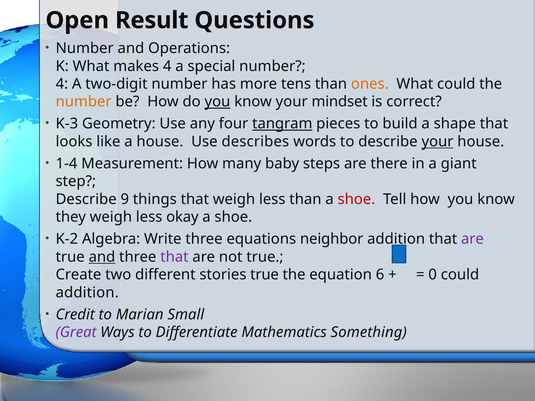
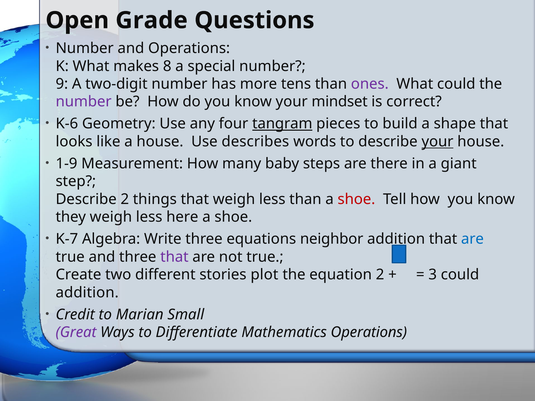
Result: Result -> Grade
makes 4: 4 -> 8
4 at (62, 84): 4 -> 9
ones colour: orange -> purple
number at (84, 102) colour: orange -> purple
you at (217, 102) underline: present -> none
K-3: K-3 -> K-6
1-4: 1-4 -> 1-9
Describe 9: 9 -> 2
okay: okay -> here
K-2: K-2 -> K-7
are at (472, 239) colour: purple -> blue
and at (102, 257) underline: present -> none
stories true: true -> plot
equation 6: 6 -> 2
0: 0 -> 3
Mathematics Something: Something -> Operations
